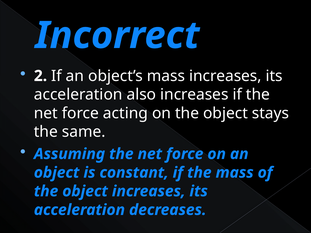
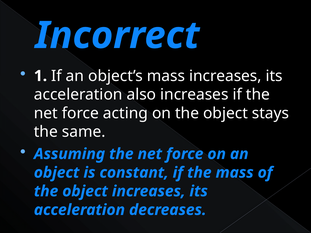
2: 2 -> 1
